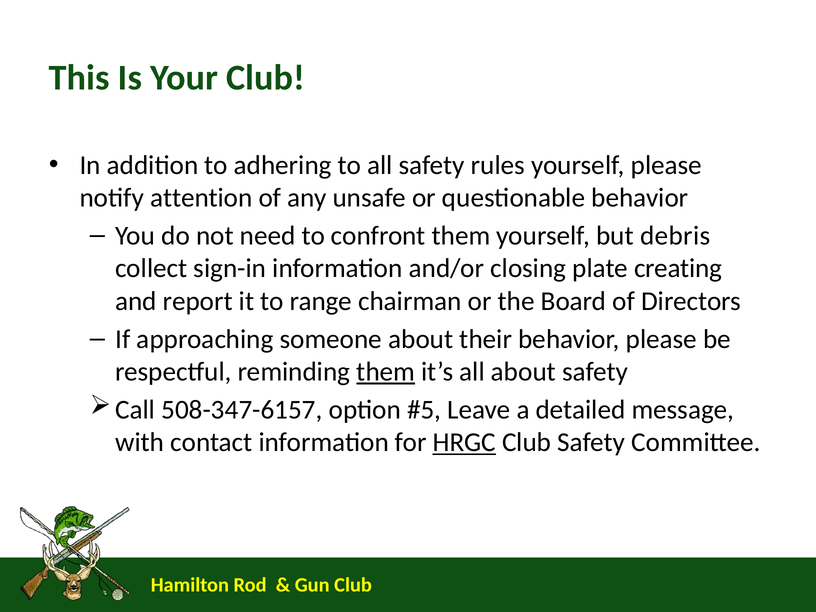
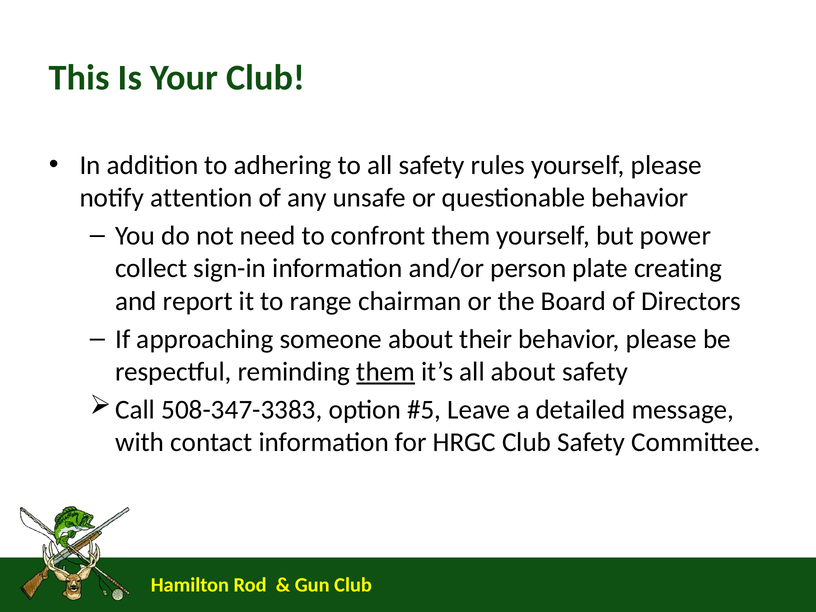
debris: debris -> power
closing: closing -> person
508-347-6157: 508-347-6157 -> 508-347-3383
HRGC underline: present -> none
